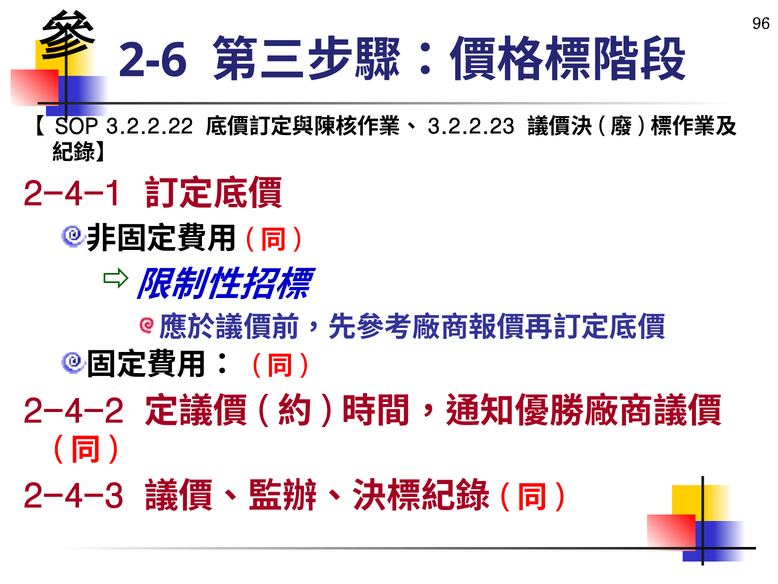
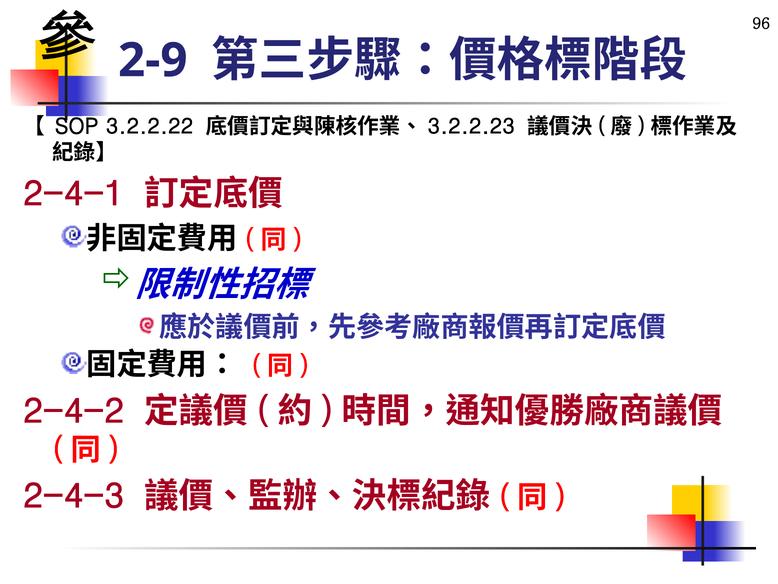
2-6: 2-6 -> 2-9
